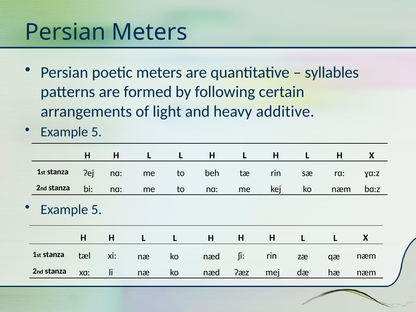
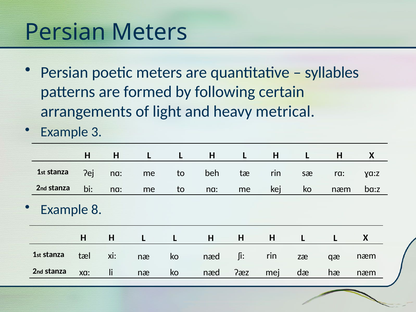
additive: additive -> metrical
5 at (97, 132): 5 -> 3
5 at (97, 210): 5 -> 8
